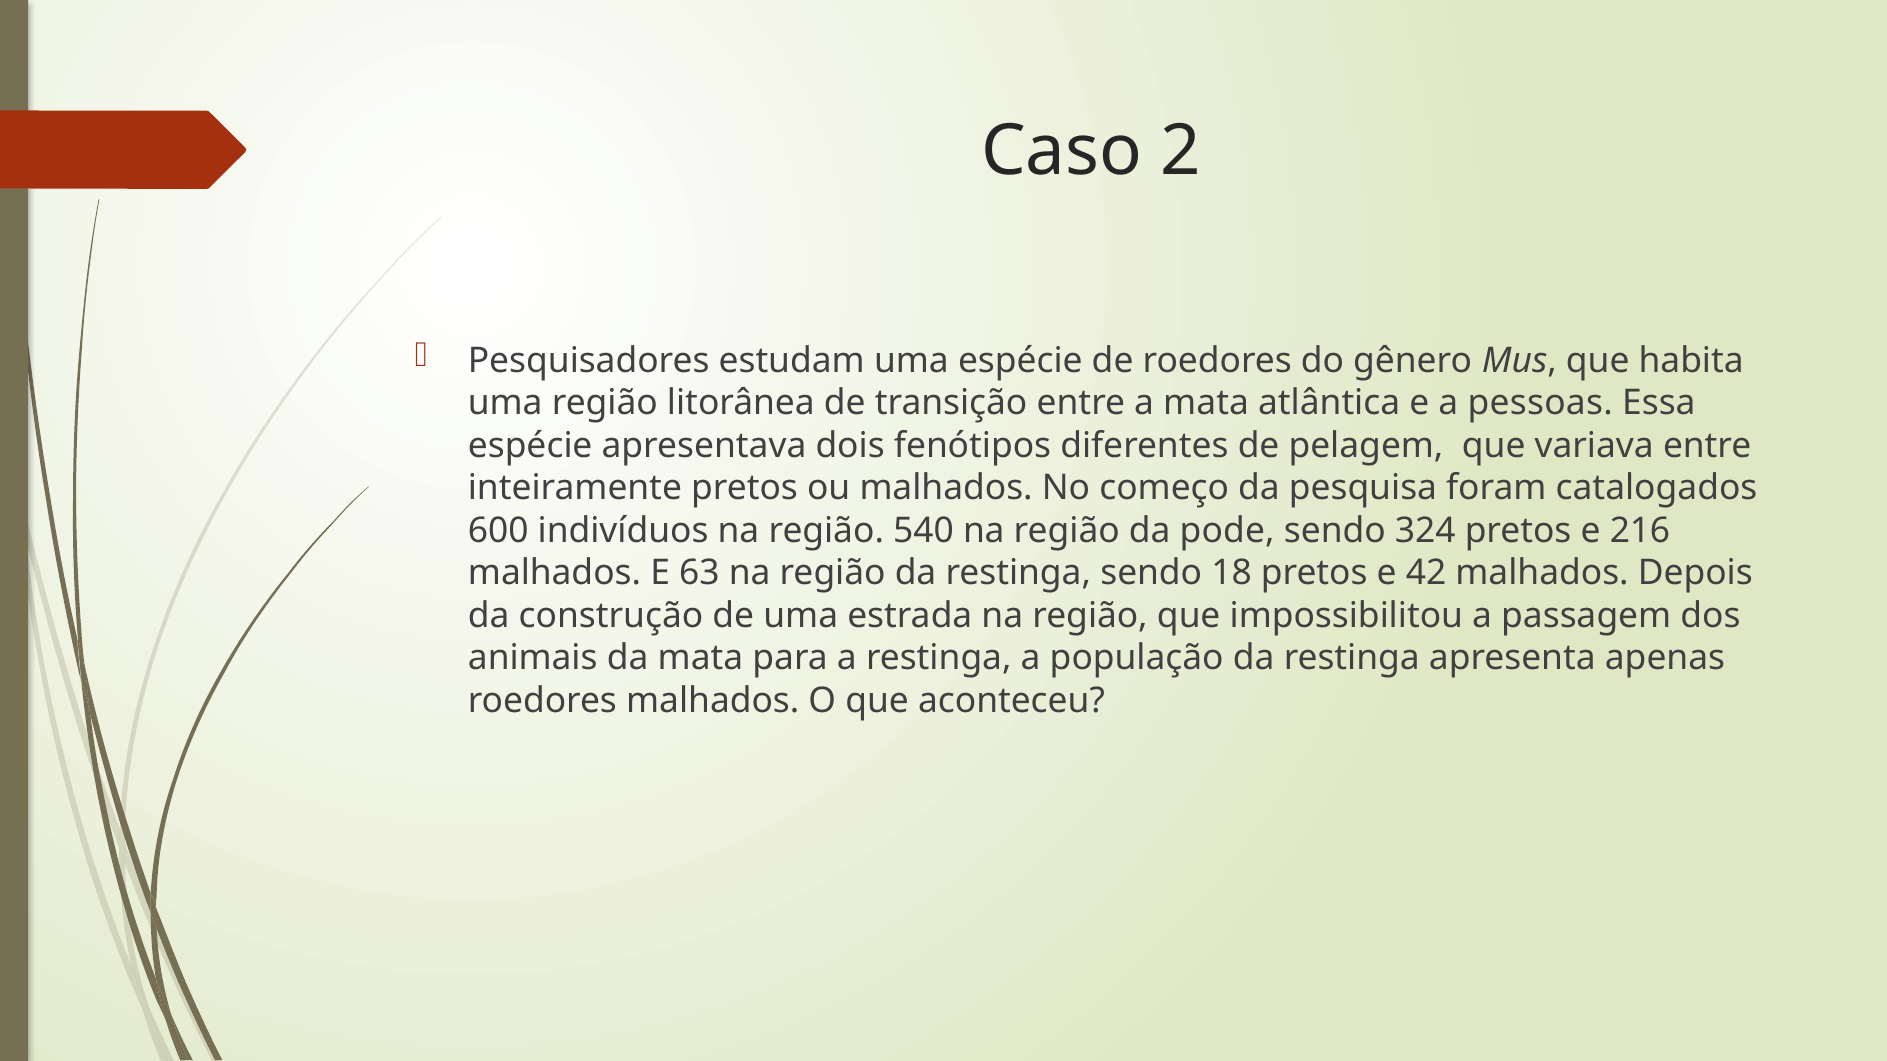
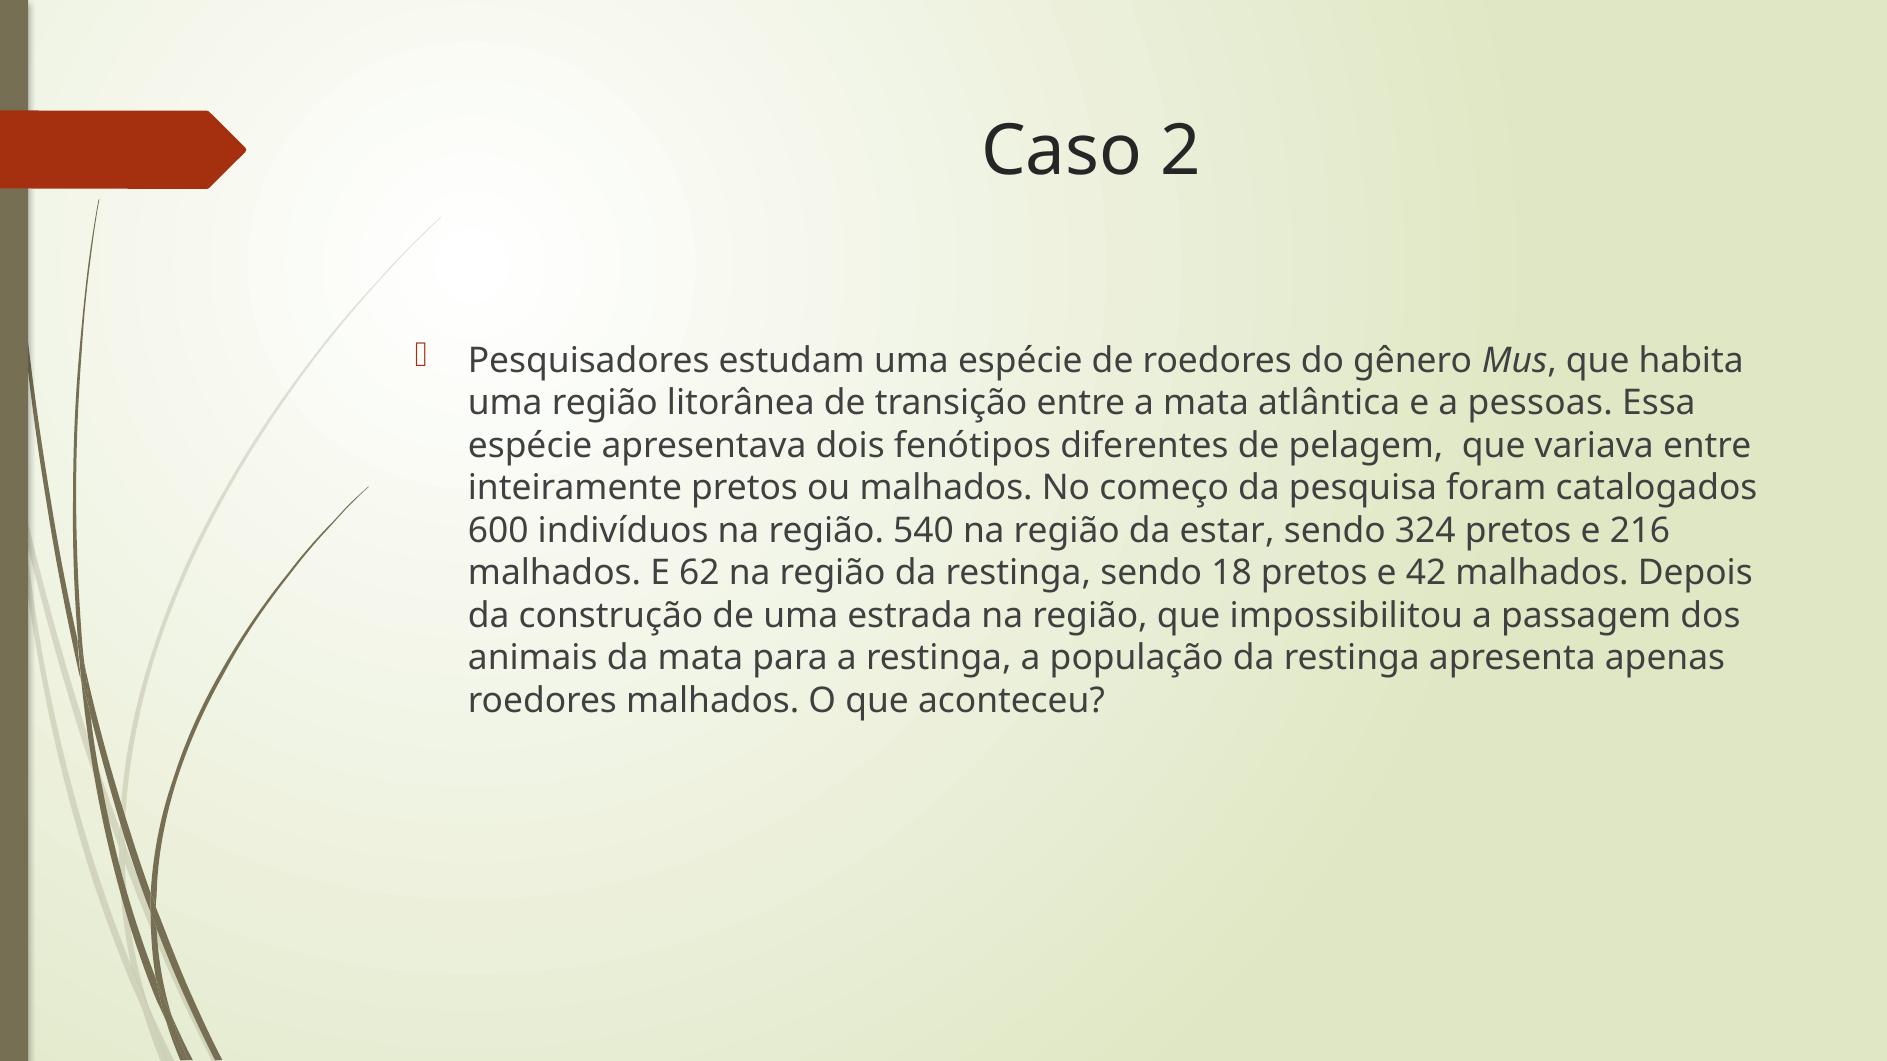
pode: pode -> estar
63: 63 -> 62
